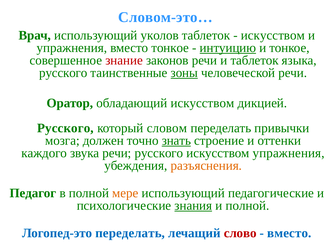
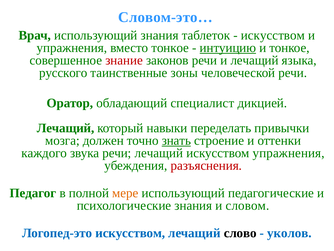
использующий уколов: уколов -> знания
и таблеток: таблеток -> лечащий
зоны underline: present -> none
обладающий искусством: искусством -> специалист
Русского at (65, 128): Русского -> Лечащий
словом: словом -> навыки
речи русского: русского -> лечащий
разъяснения colour: orange -> red
знания at (193, 205) underline: present -> none
и полной: полной -> словом
Логопед-это переделать: переделать -> искусством
слово colour: red -> black
вместо at (289, 233): вместо -> уколов
